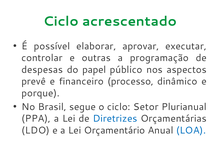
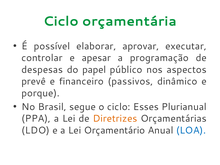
acrescentado: acrescentado -> orçamentária
outras: outras -> apesar
processo: processo -> passivos
Setor: Setor -> Esses
Diretrizes colour: blue -> orange
